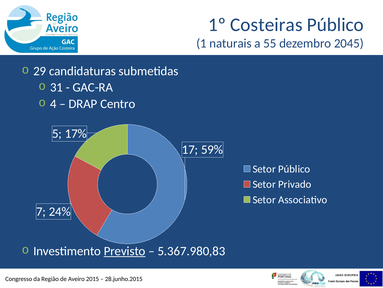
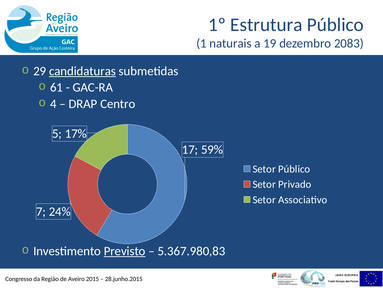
Costeiras: Costeiras -> Estrutura
55: 55 -> 19
2045: 2045 -> 2083
candidaturas underline: none -> present
31: 31 -> 61
